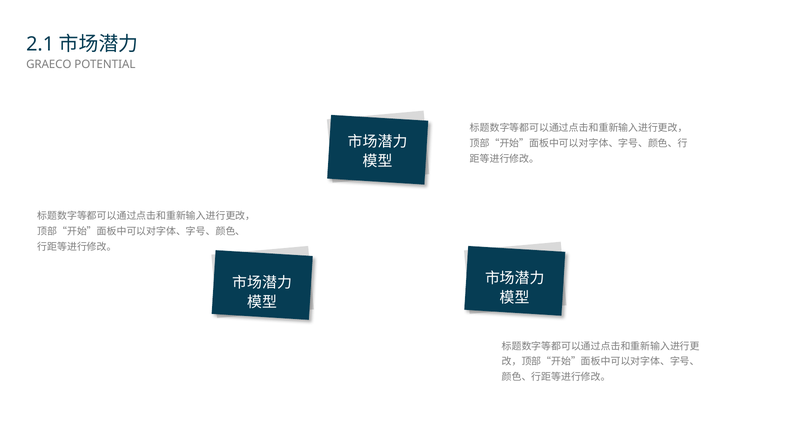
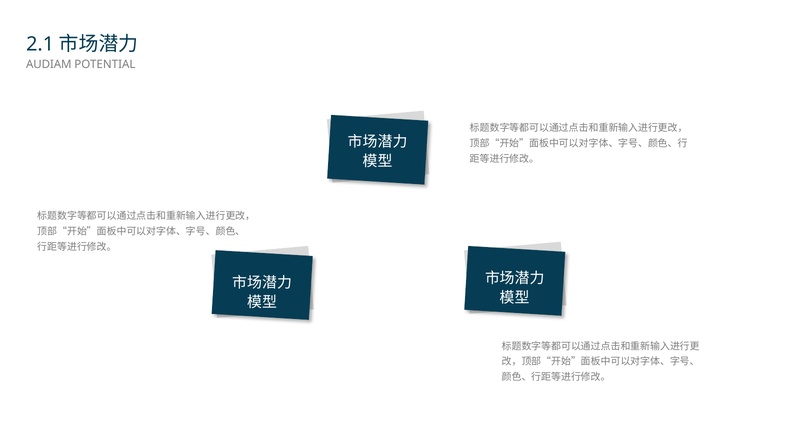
GRAECO: GRAECO -> AUDIAM
